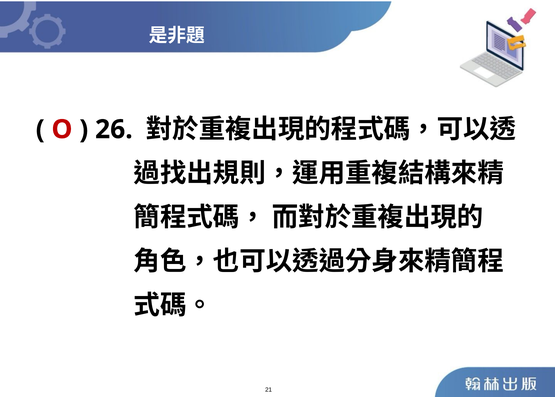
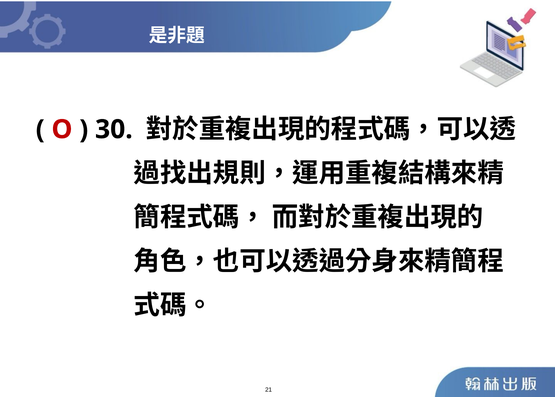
26: 26 -> 30
